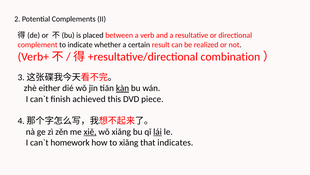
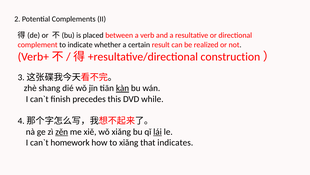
combination: combination -> construction
either: either -> shang
achieved: achieved -> precedes
piece: piece -> while
zěn underline: none -> present
xiě underline: present -> none
